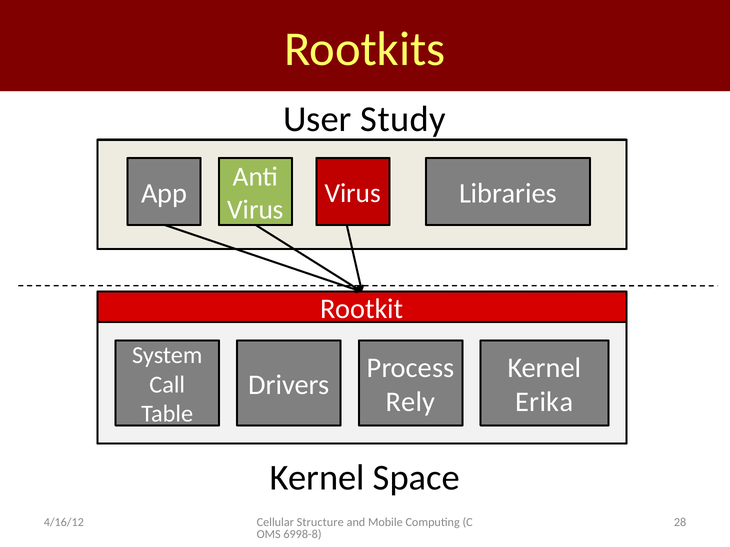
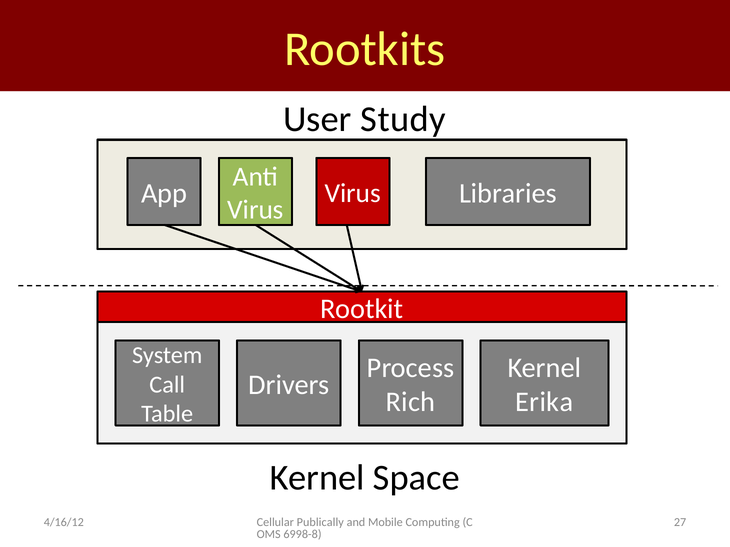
Rely: Rely -> Rich
Structure: Structure -> Publically
28: 28 -> 27
